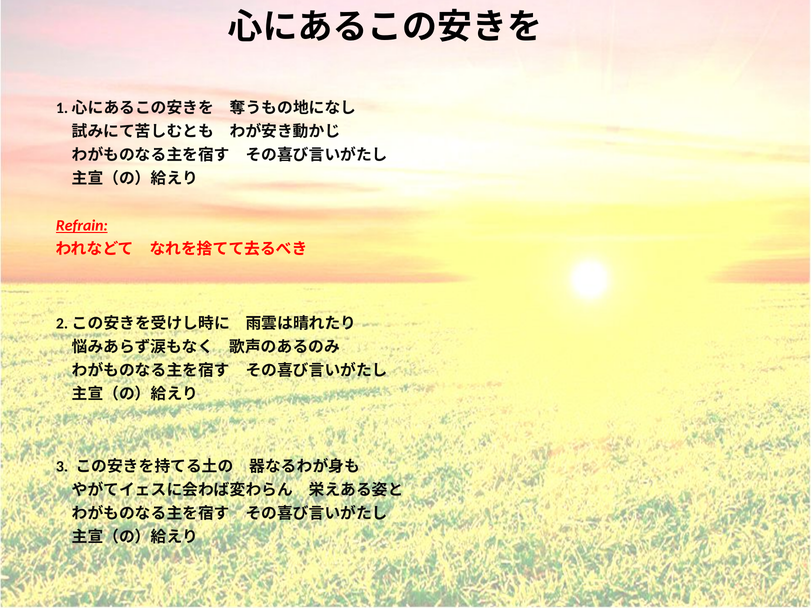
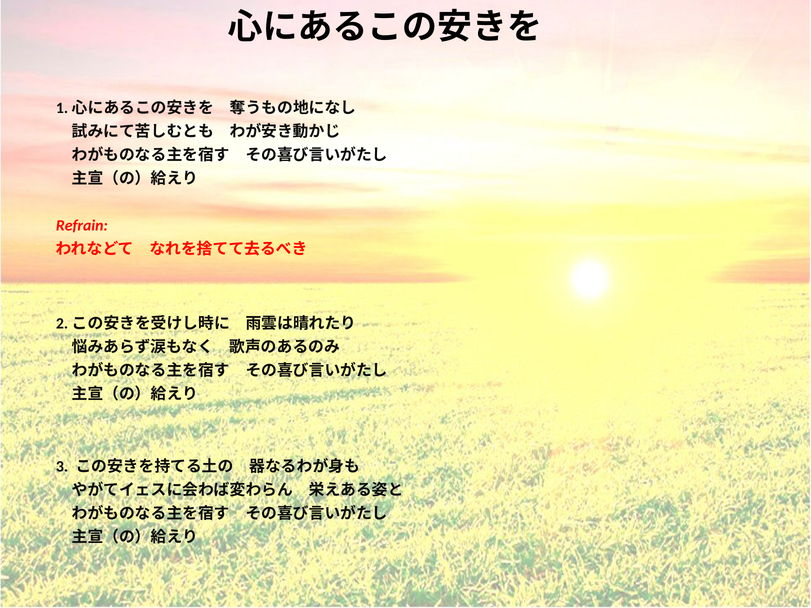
Refrain underline: present -> none
